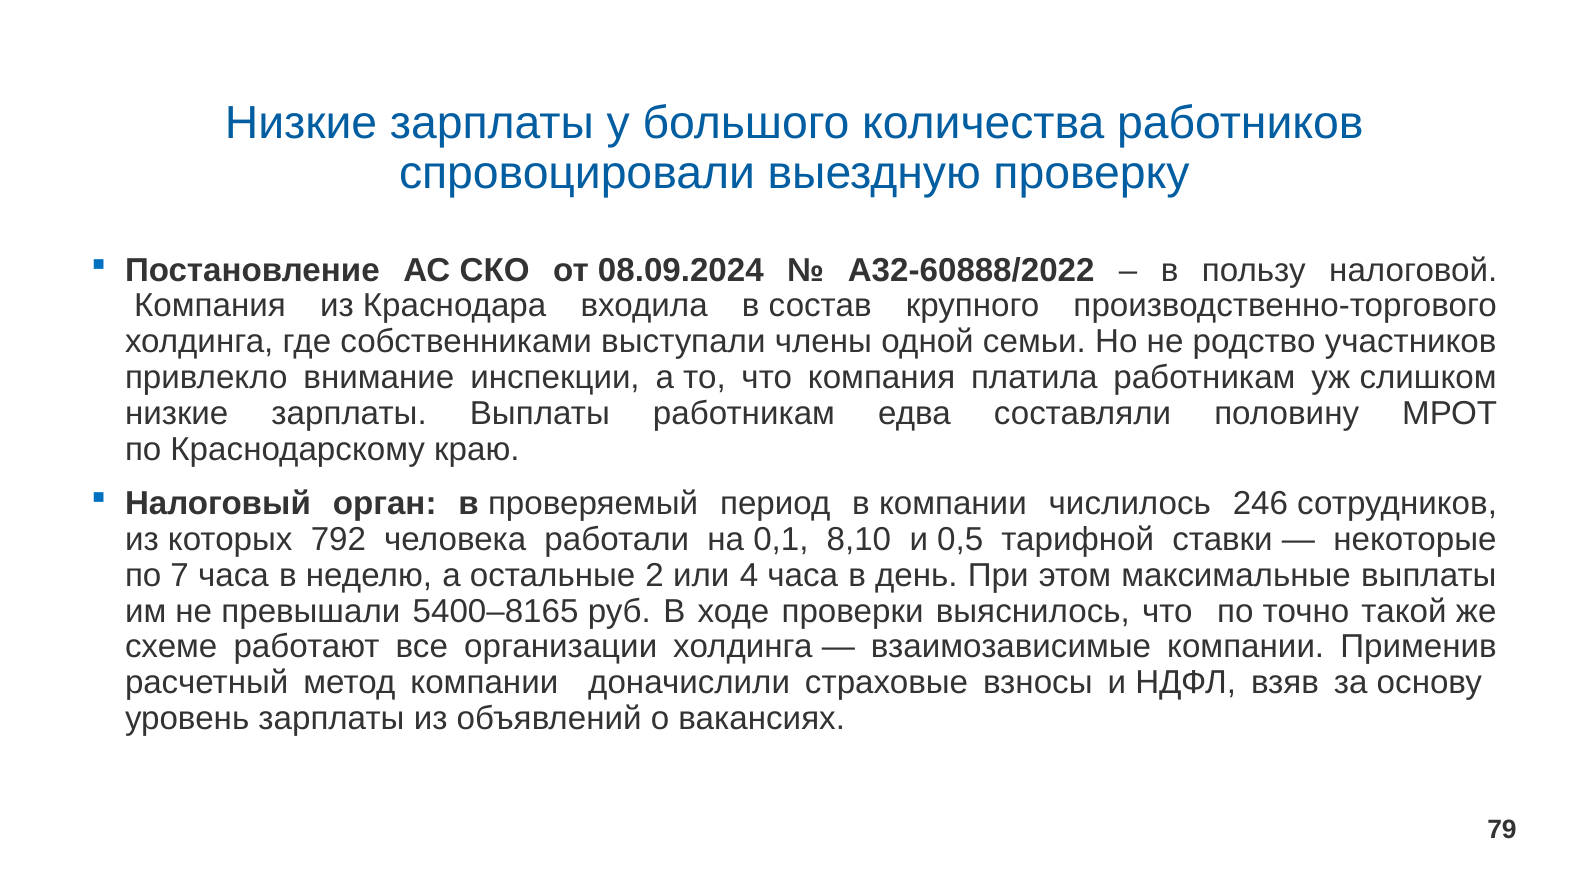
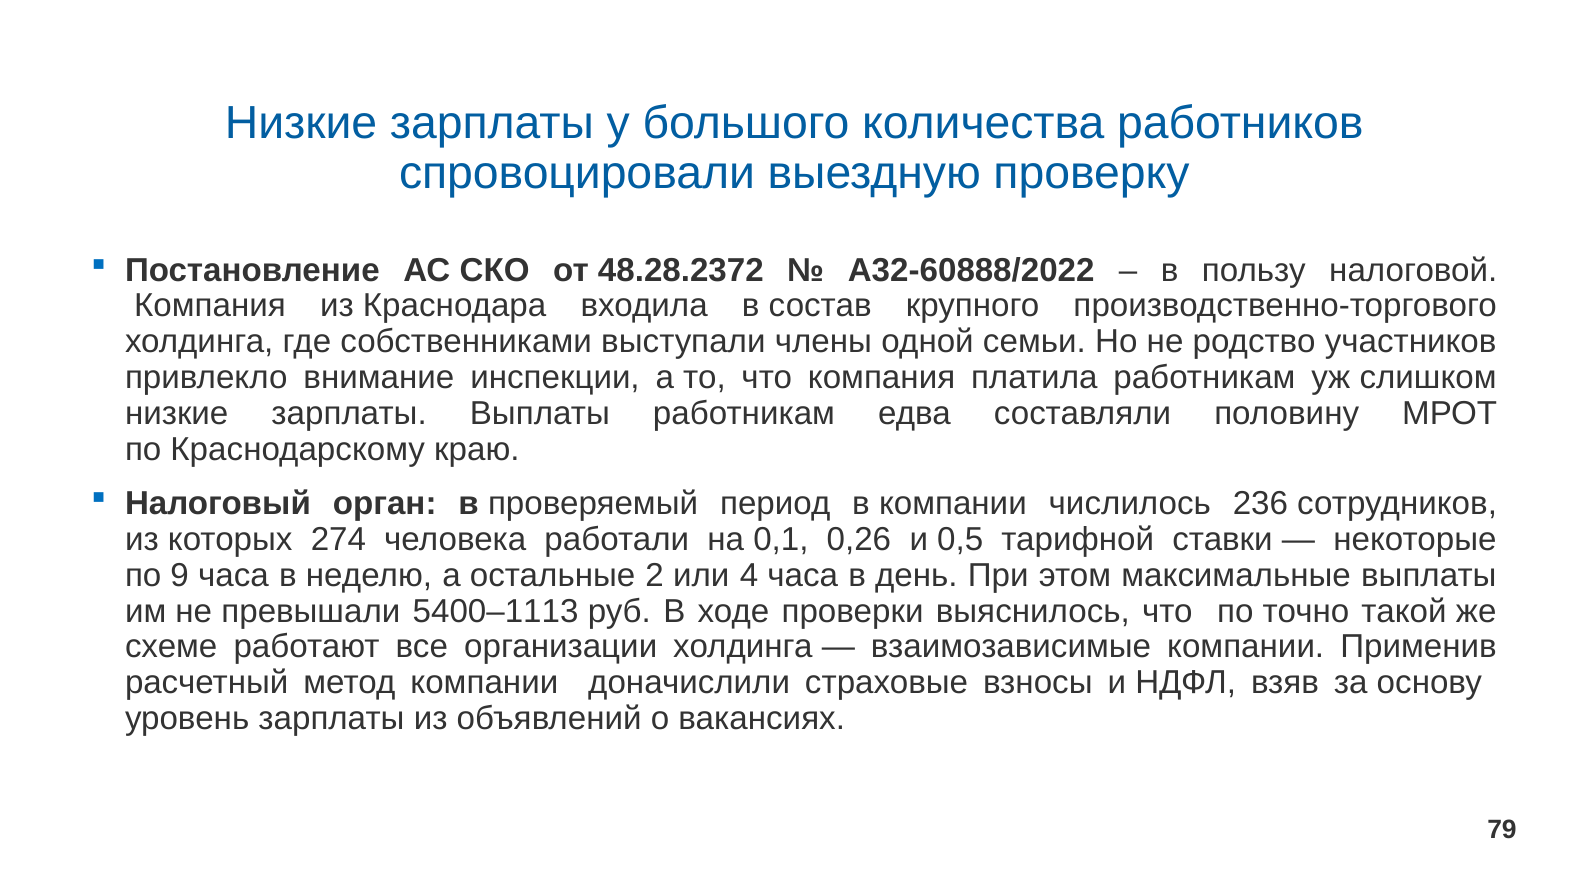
08.09.2024: 08.09.2024 -> 48.28.2372
246: 246 -> 236
792: 792 -> 274
8,10: 8,10 -> 0,26
7: 7 -> 9
5400–8165: 5400–8165 -> 5400–1113
